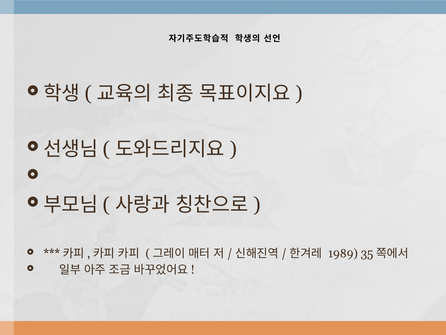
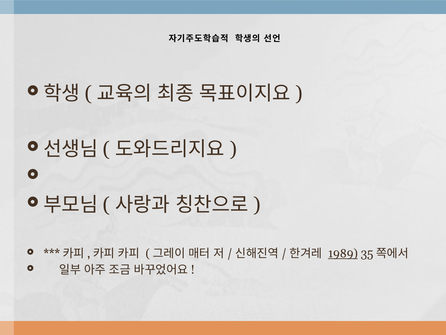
1989 underline: none -> present
